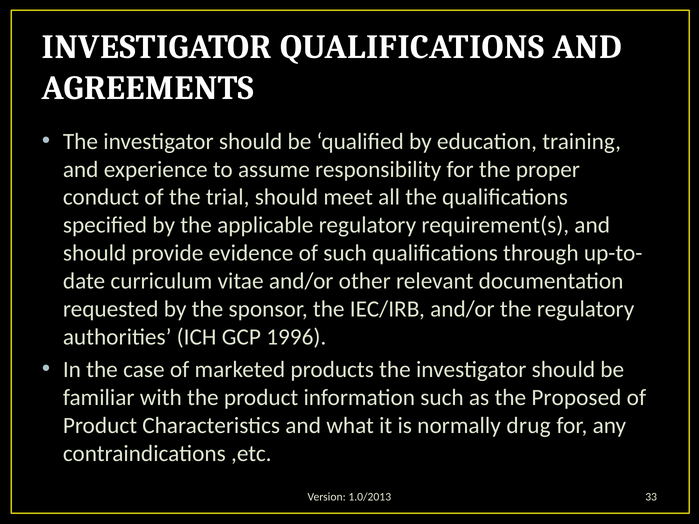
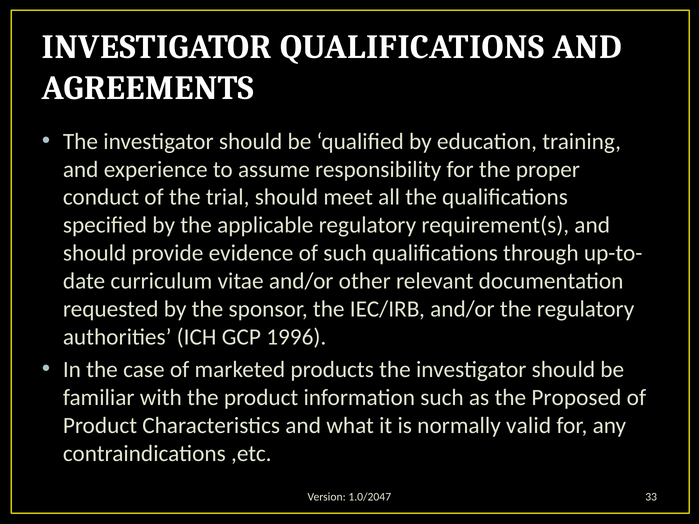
drug: drug -> valid
1.0/2013: 1.0/2013 -> 1.0/2047
